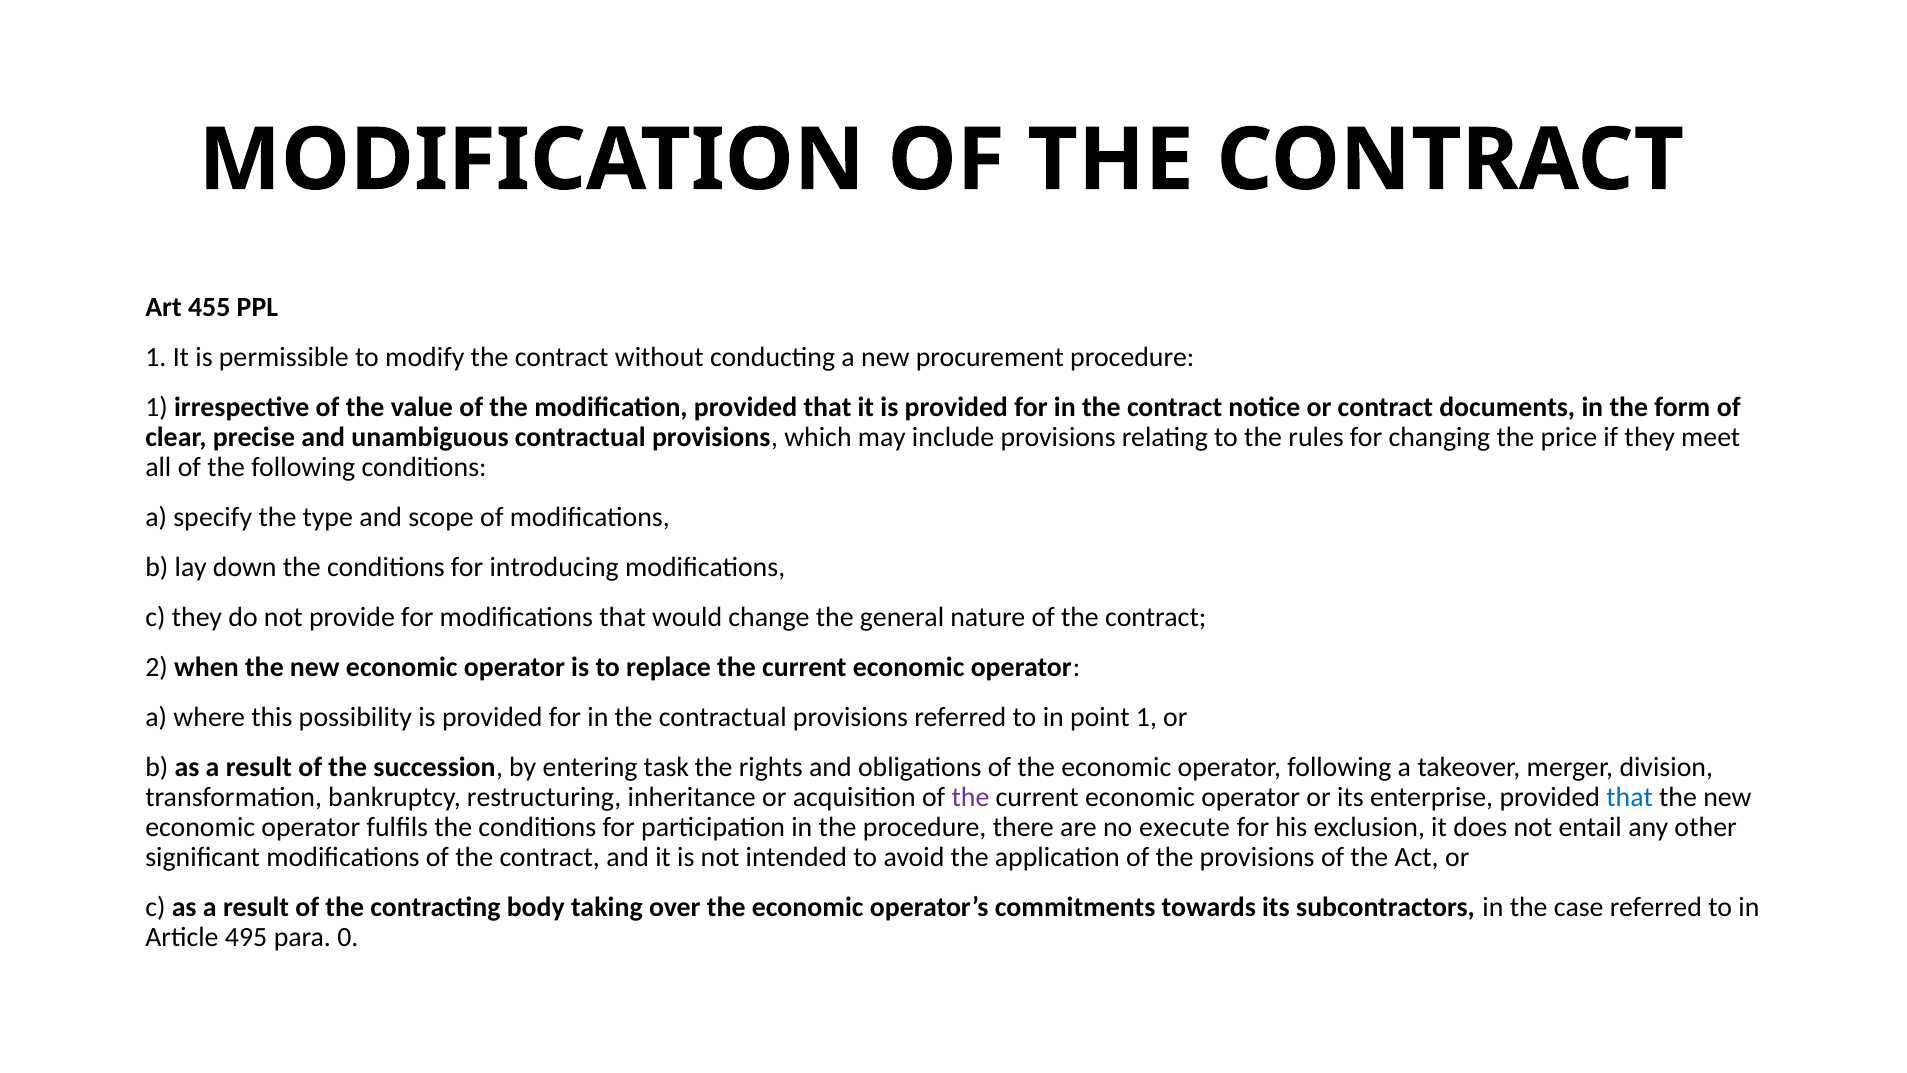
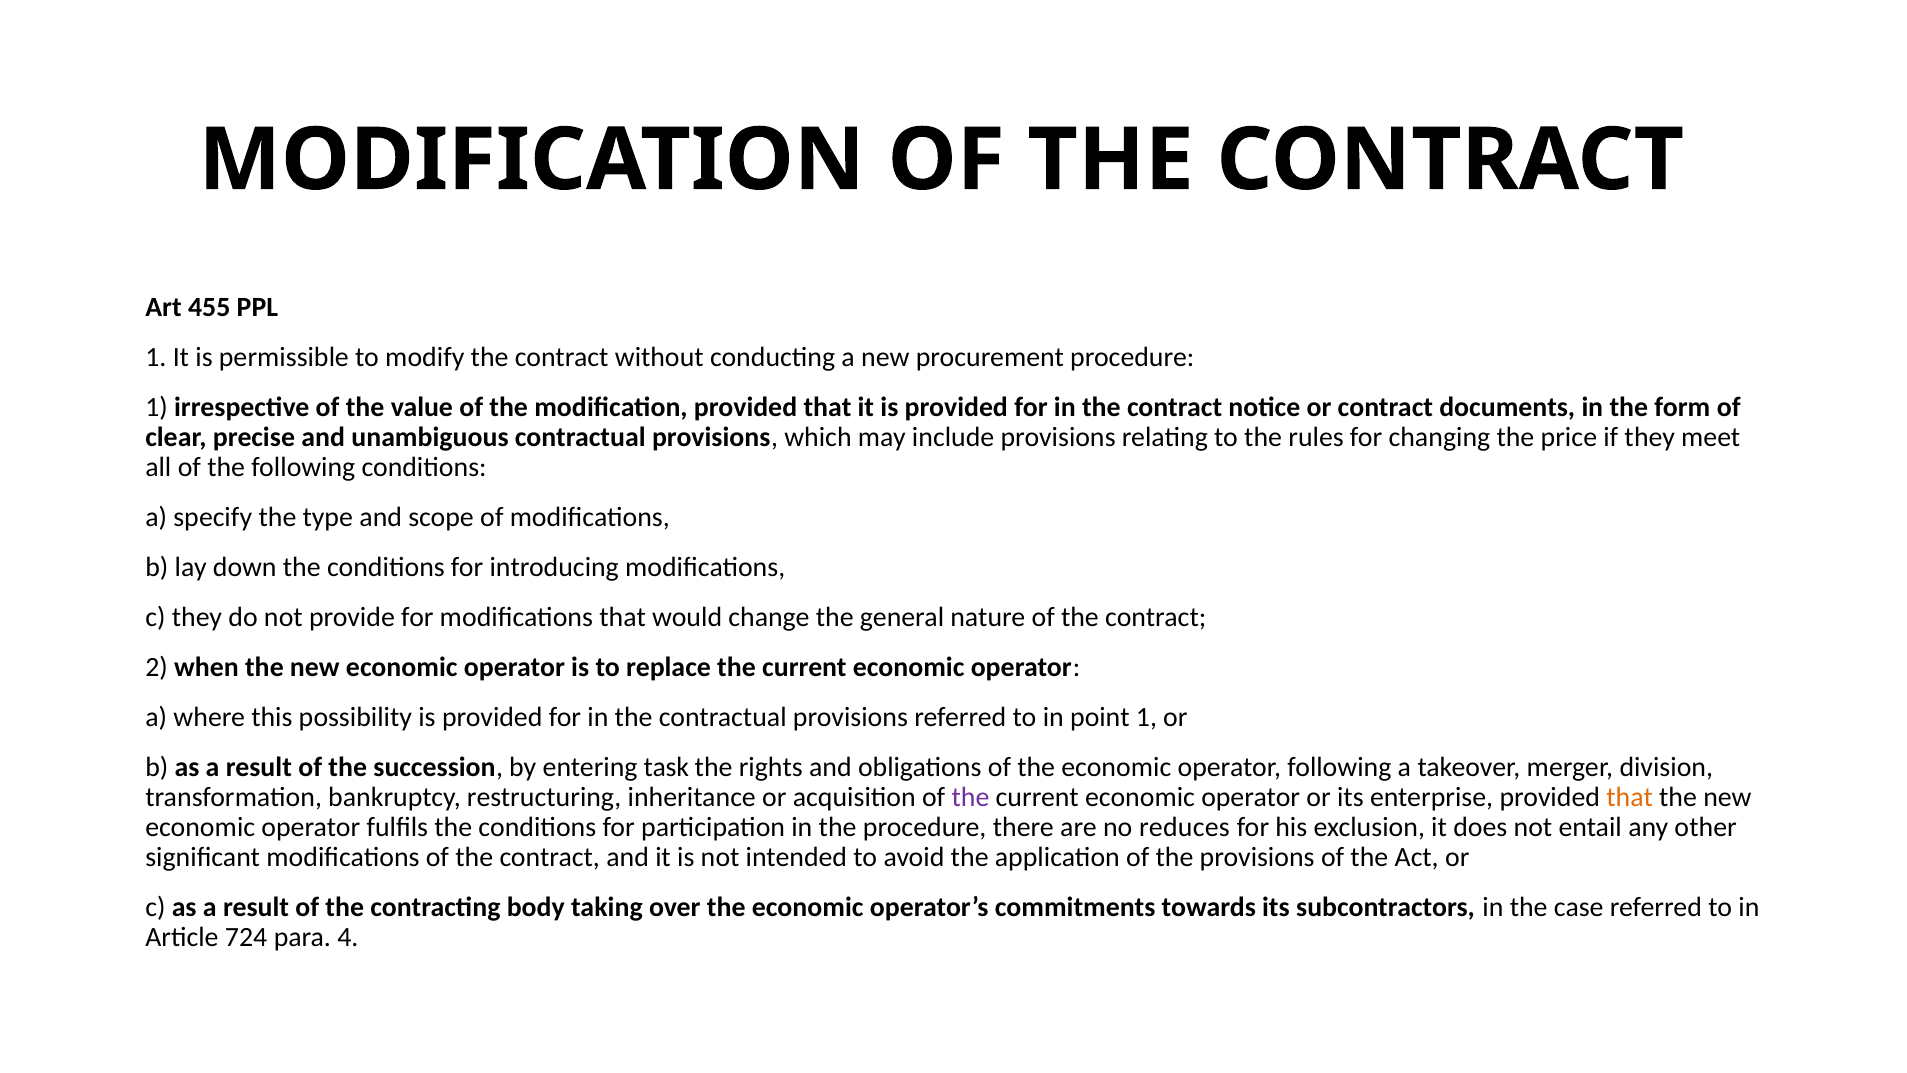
that at (1630, 797) colour: blue -> orange
execute: execute -> reduces
495: 495 -> 724
0: 0 -> 4
